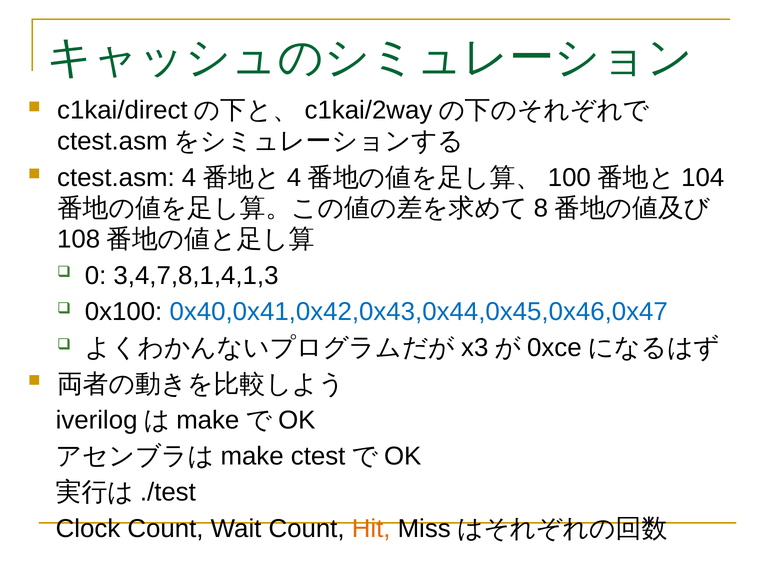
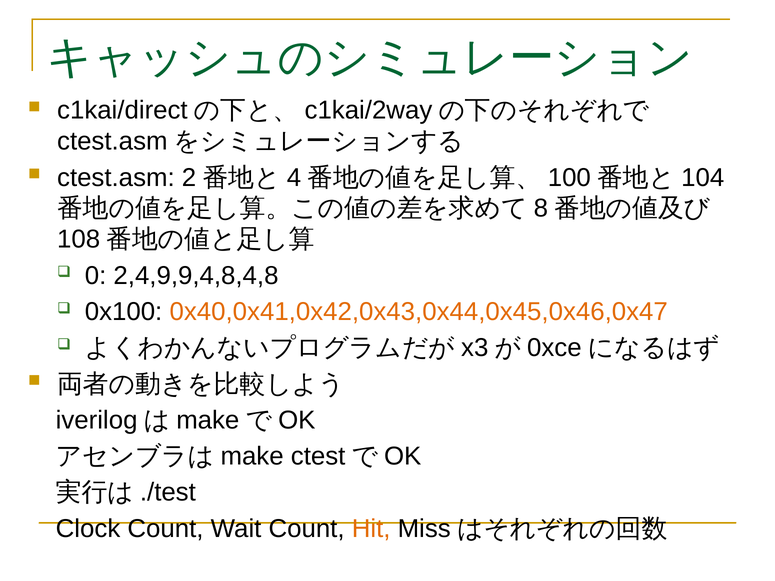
ctest.asm 4: 4 -> 2
3,4,7,8,1,4,1,3: 3,4,7,8,1,4,1,3 -> 2,4,9,9,4,8,4,8
0x40,0x41,0x42,0x43,0x44,0x45,0x46,0x47 colour: blue -> orange
